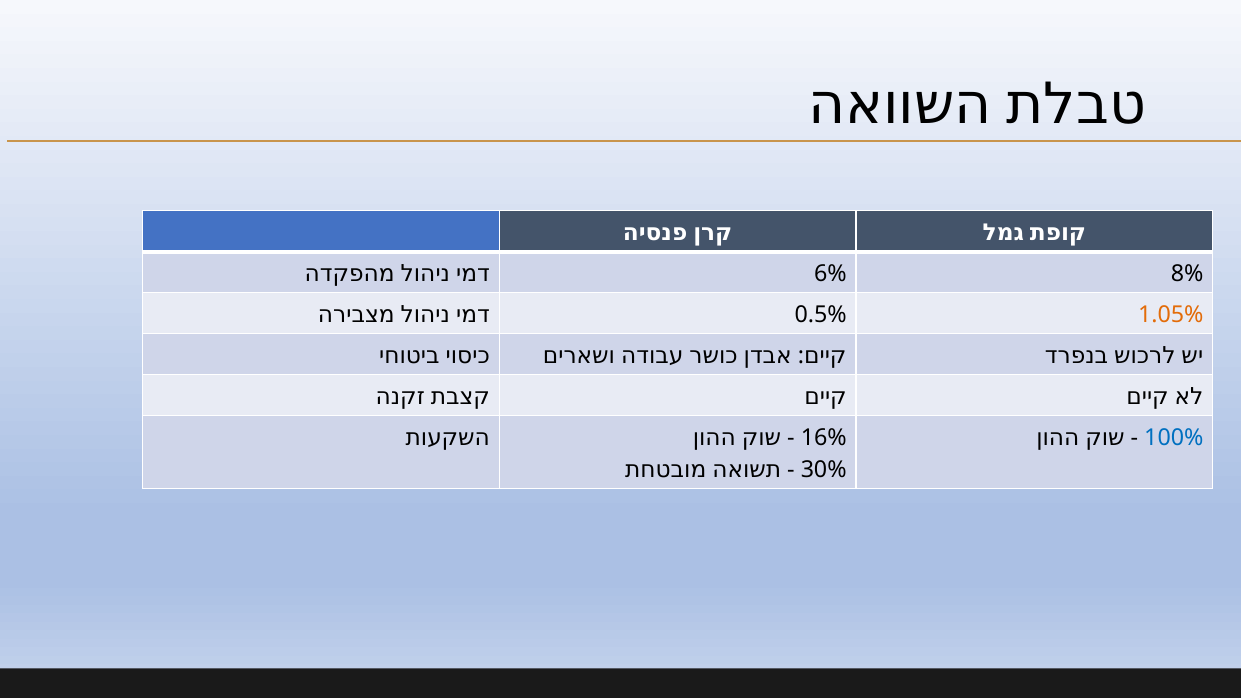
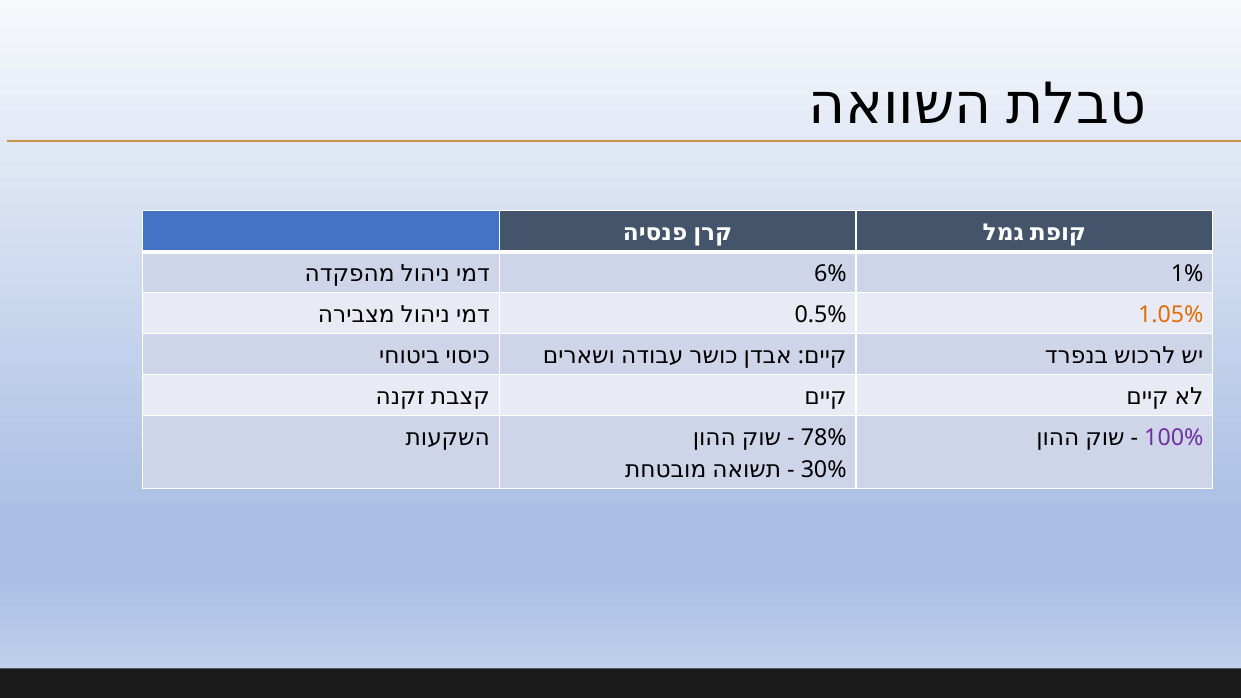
8%: 8% -> 1%
16%: 16% -> 78%
100% colour: blue -> purple
